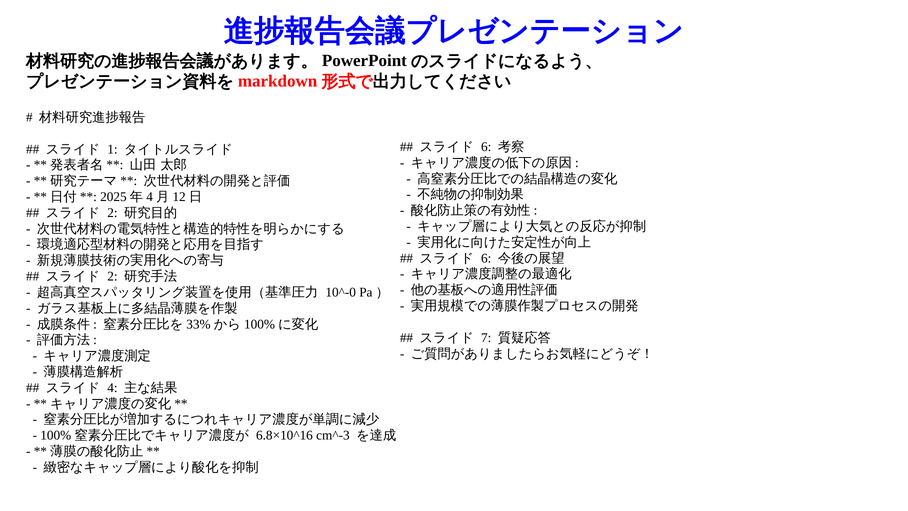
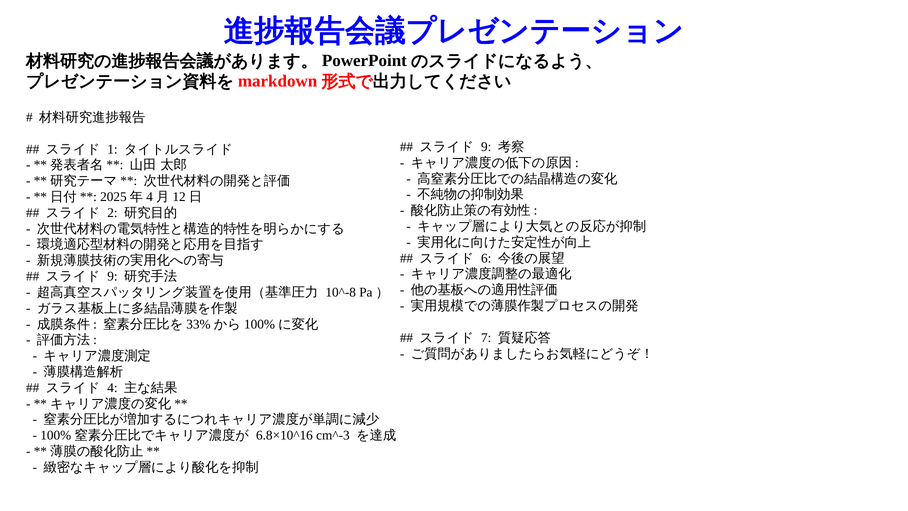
6 at (486, 147): 6 -> 9
2 at (112, 276): 2 -> 9
10^-0: 10^-0 -> 10^-8
